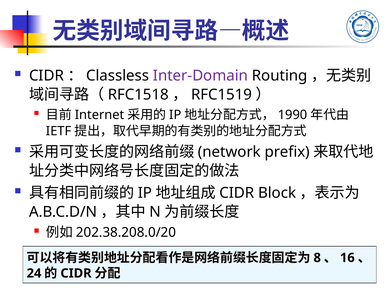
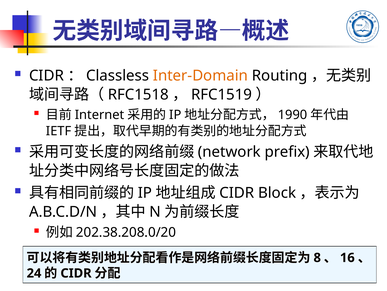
Inter-Domain colour: purple -> orange
